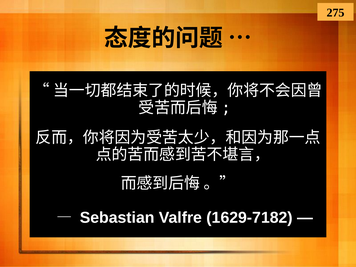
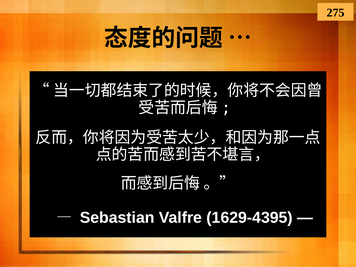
1629-7182: 1629-7182 -> 1629-4395
